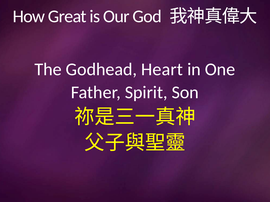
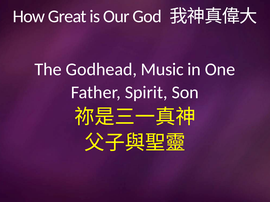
Heart: Heart -> Music
